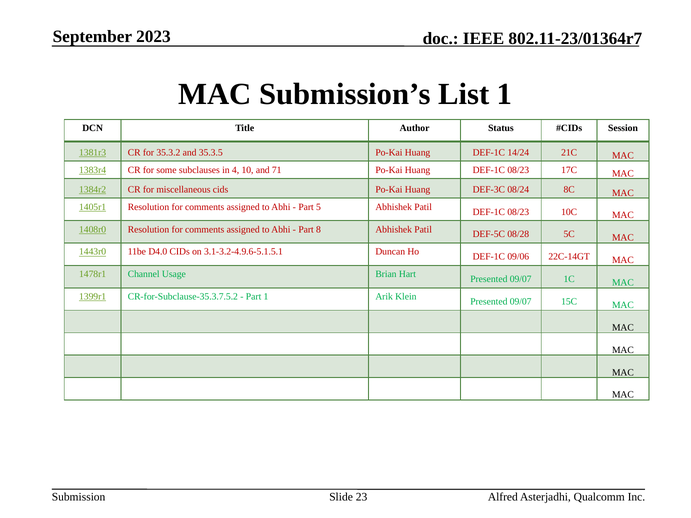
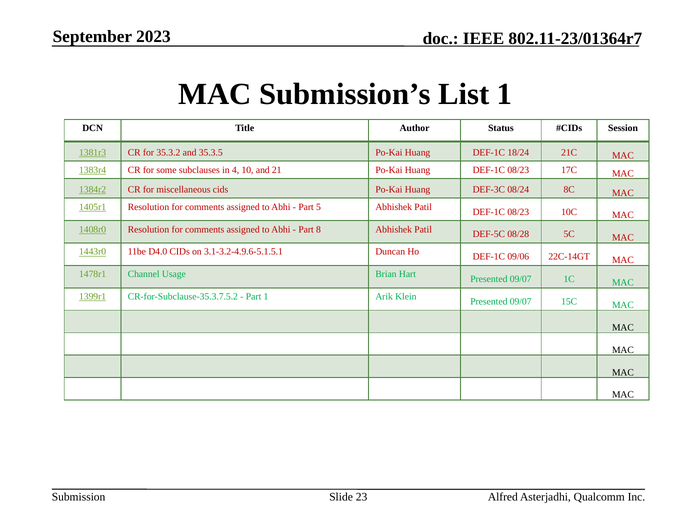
14/24: 14/24 -> 18/24
71: 71 -> 21
